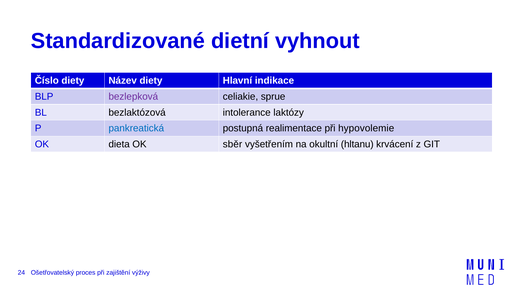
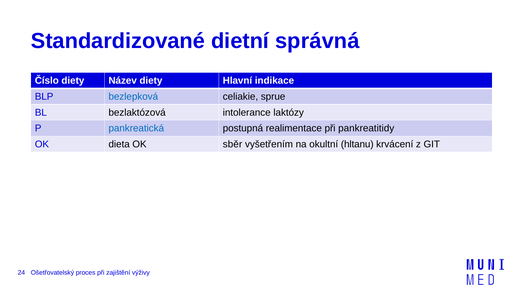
vyhnout: vyhnout -> správná
bezlepková colour: purple -> blue
hypovolemie: hypovolemie -> pankreatitidy
